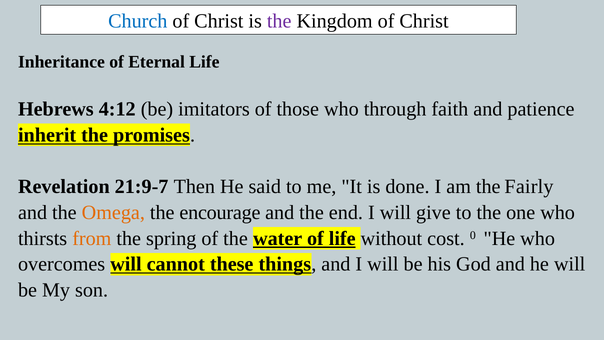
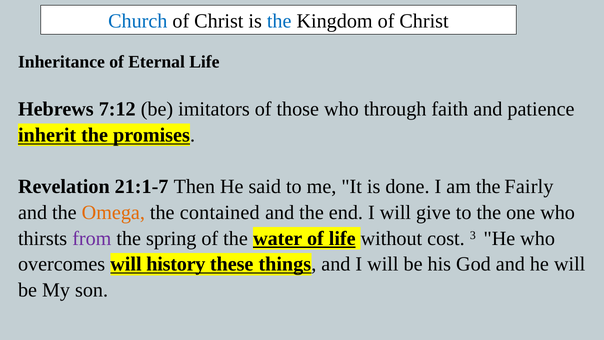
the at (279, 21) colour: purple -> blue
4:12: 4:12 -> 7:12
21:9-7: 21:9-7 -> 21:1-7
encourage: encourage -> contained
from colour: orange -> purple
0: 0 -> 3
cannot: cannot -> history
